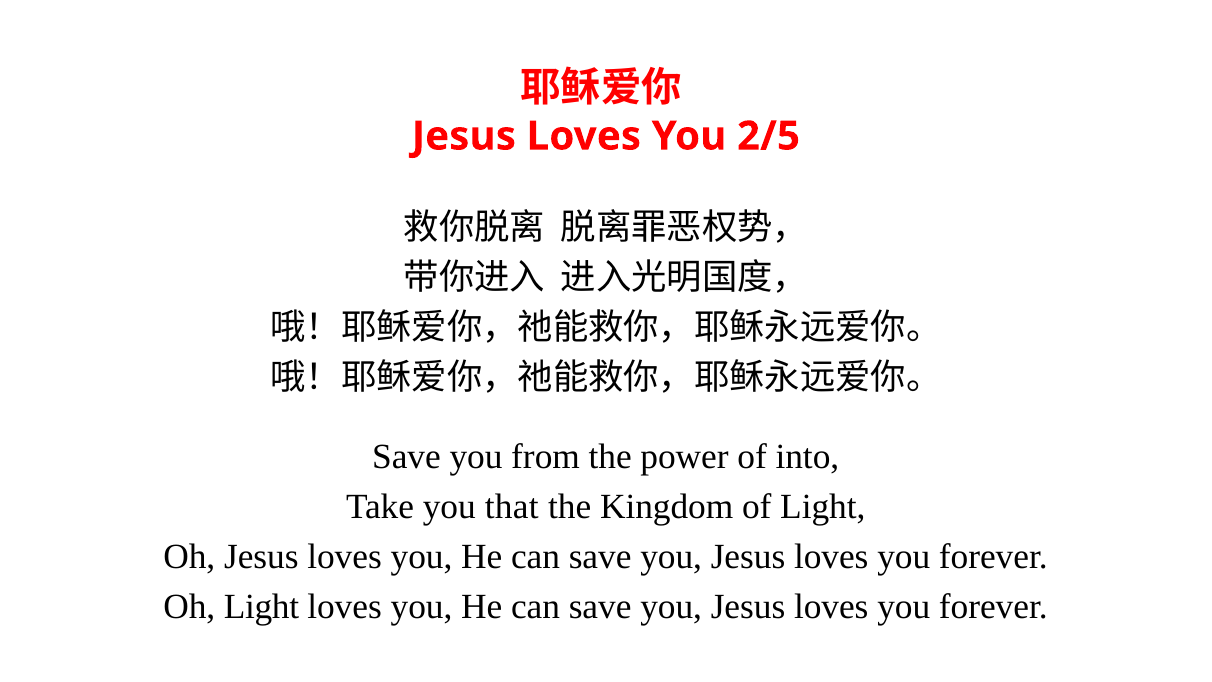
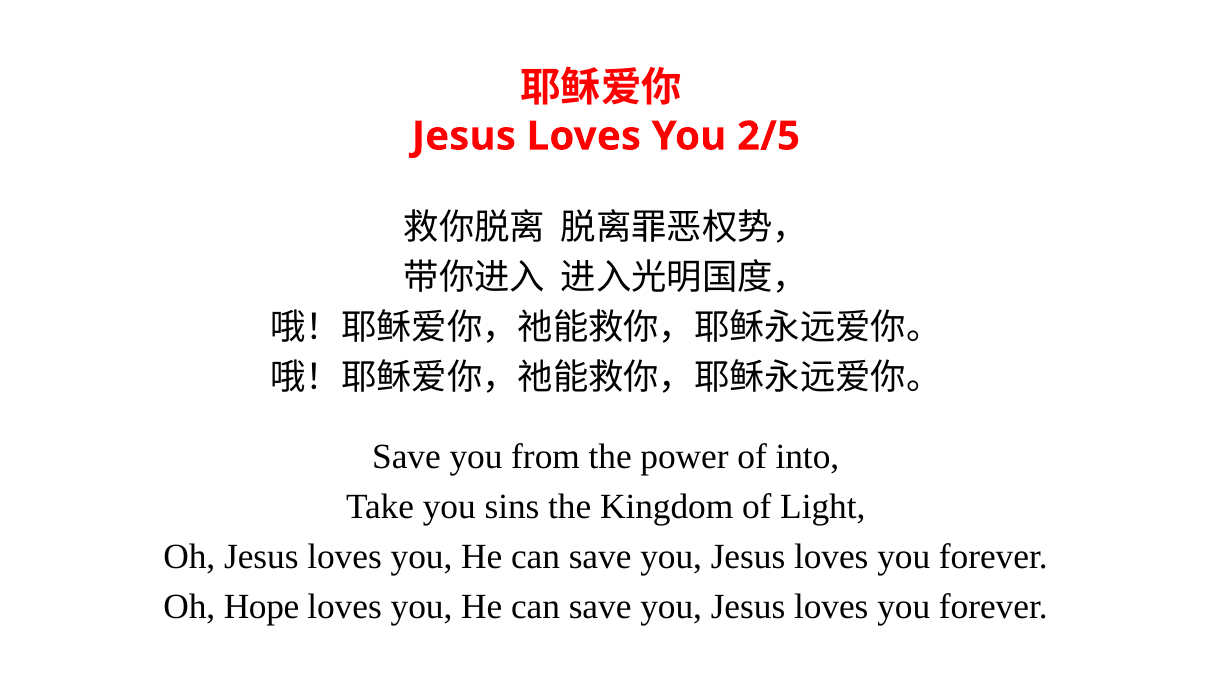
that: that -> sins
Oh Light: Light -> Hope
